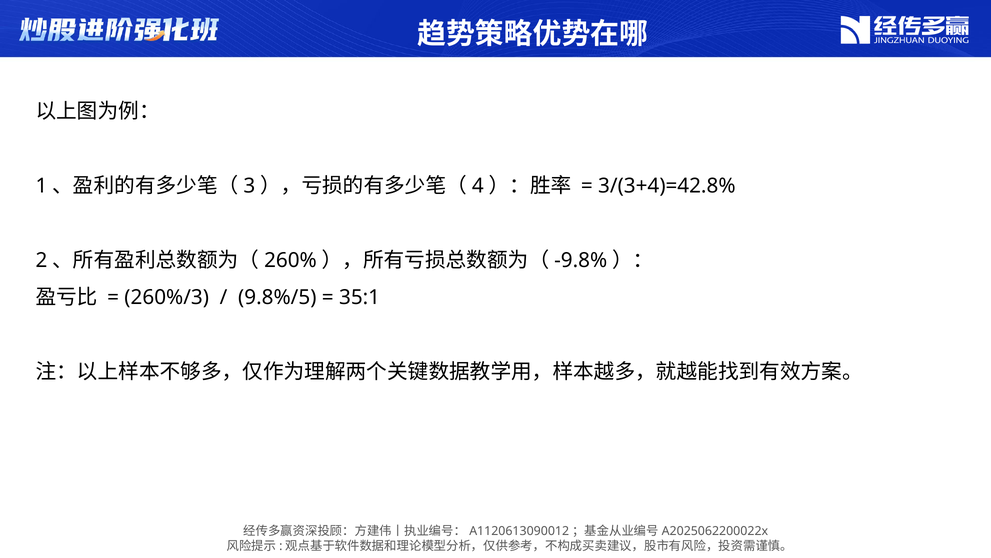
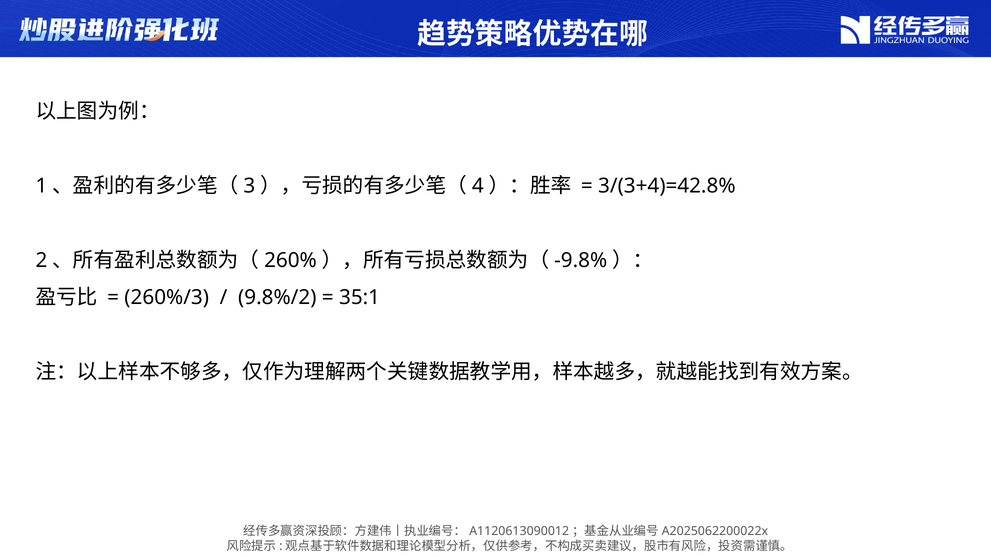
9.8%/5: 9.8%/5 -> 9.8%/2
